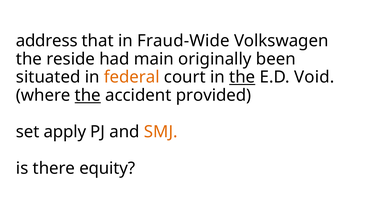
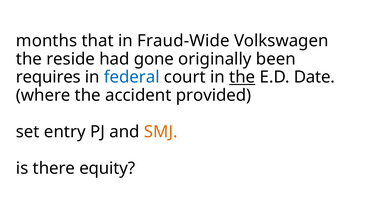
address: address -> months
main: main -> gone
situated: situated -> requires
federal colour: orange -> blue
Void: Void -> Date
the at (88, 95) underline: present -> none
apply: apply -> entry
